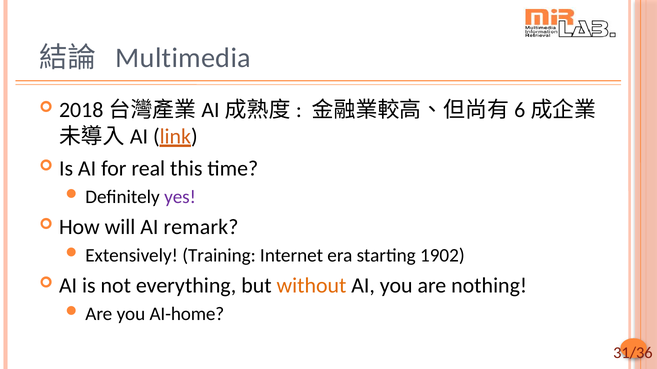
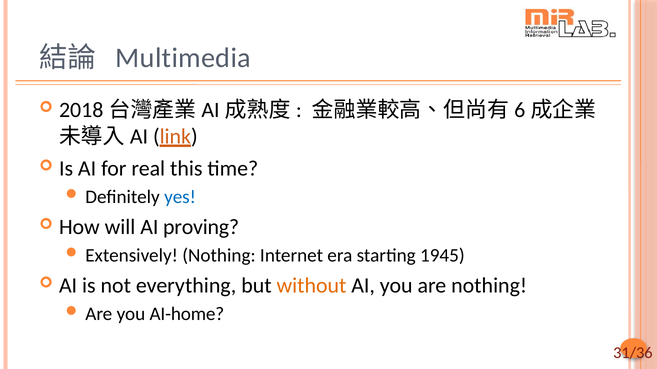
yes colour: purple -> blue
remark: remark -> proving
Extensively Training: Training -> Nothing
1902: 1902 -> 1945
